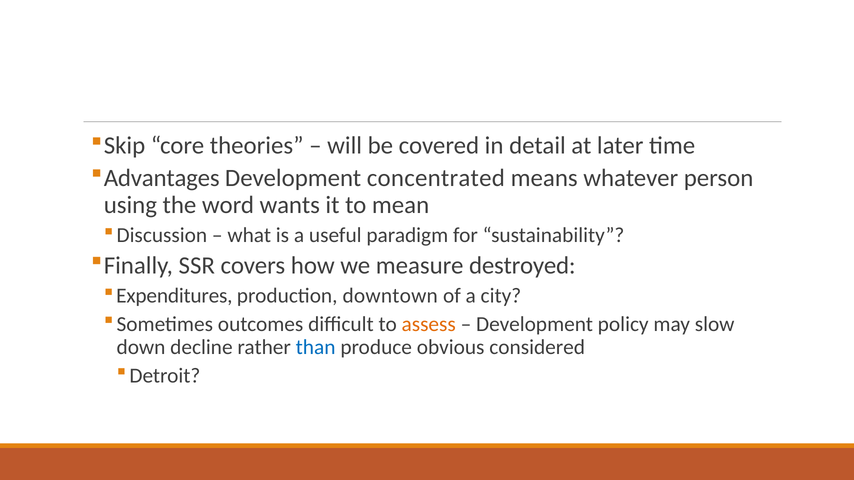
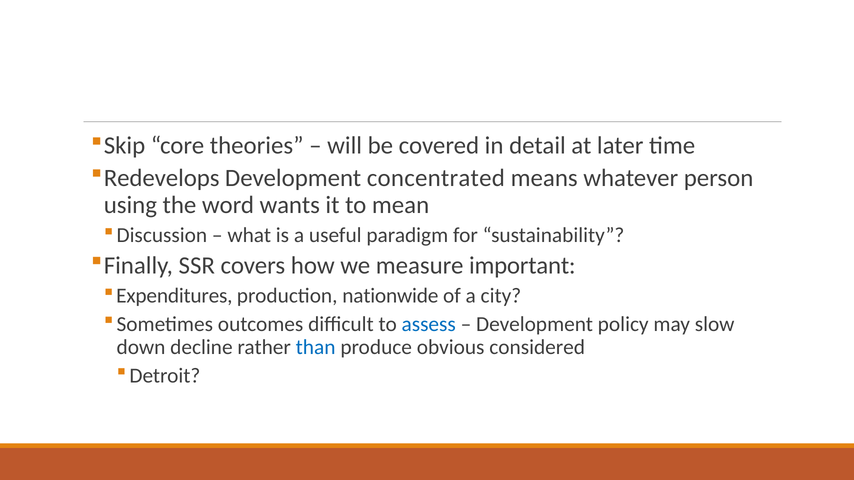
Advantages: Advantages -> Redevelops
destroyed: destroyed -> important
downtown: downtown -> nationwide
assess colour: orange -> blue
